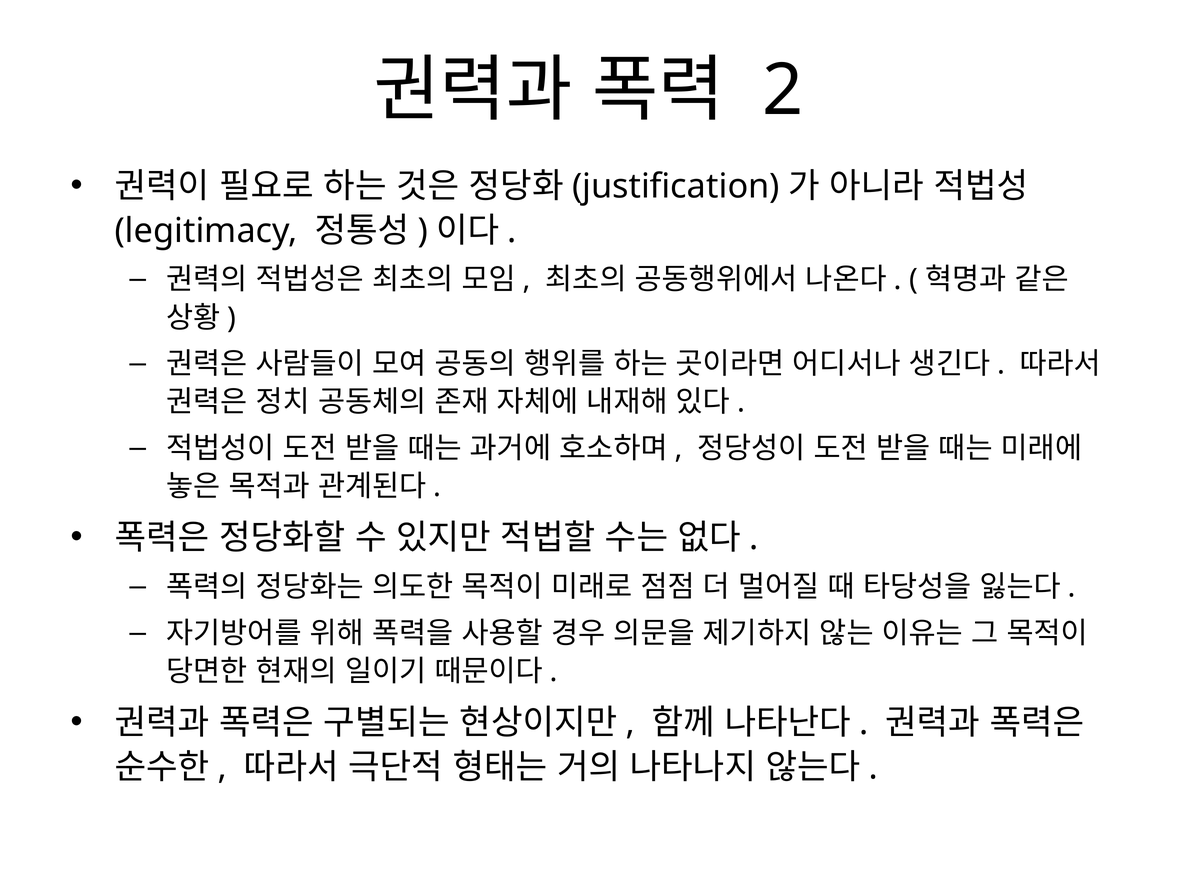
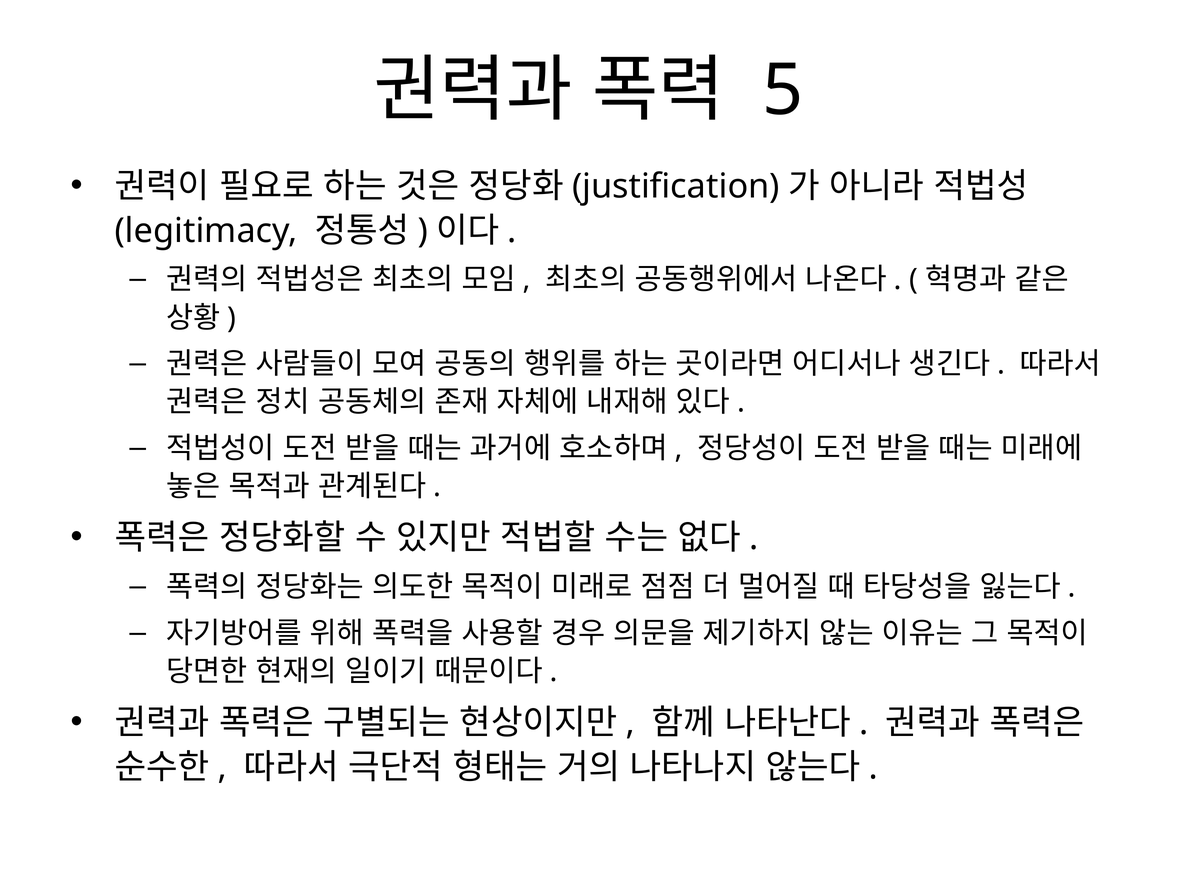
2: 2 -> 5
